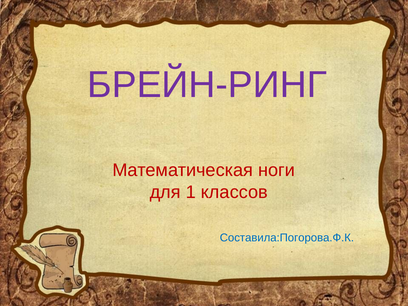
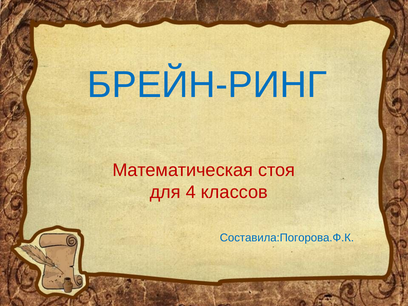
БРЕЙН-РИНГ colour: purple -> blue
ноги: ноги -> стоя
1: 1 -> 4
